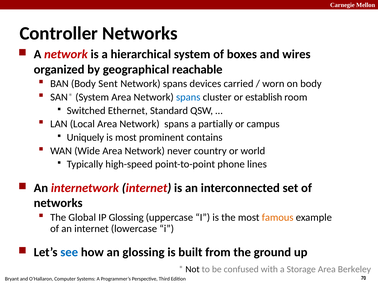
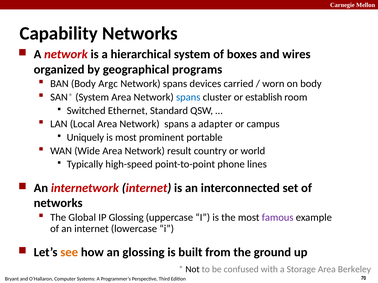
Controller: Controller -> Capability
reachable: reachable -> programs
Sent: Sent -> Argc
partially: partially -> adapter
contains: contains -> portable
never: never -> result
famous colour: orange -> purple
see colour: blue -> orange
